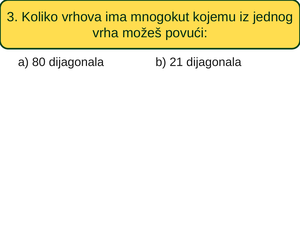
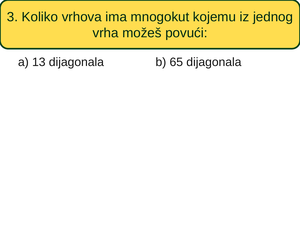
80: 80 -> 13
21: 21 -> 65
